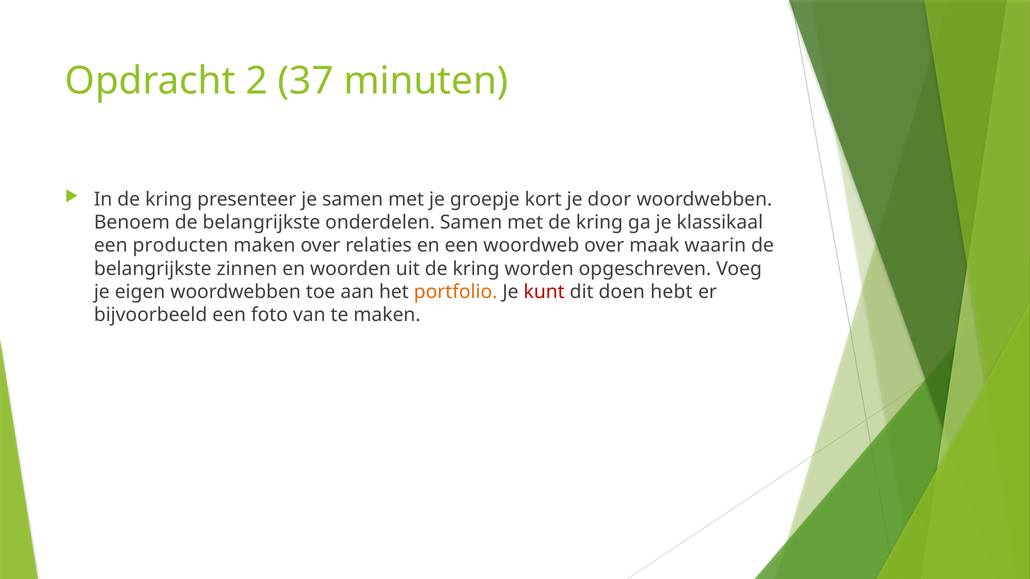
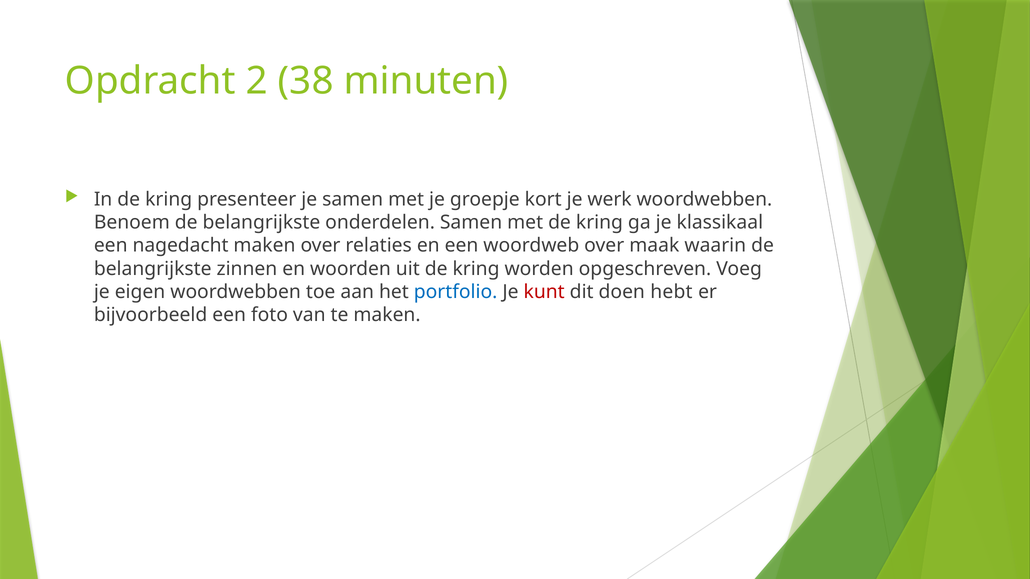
37: 37 -> 38
door: door -> werk
producten: producten -> nagedacht
portfolio colour: orange -> blue
